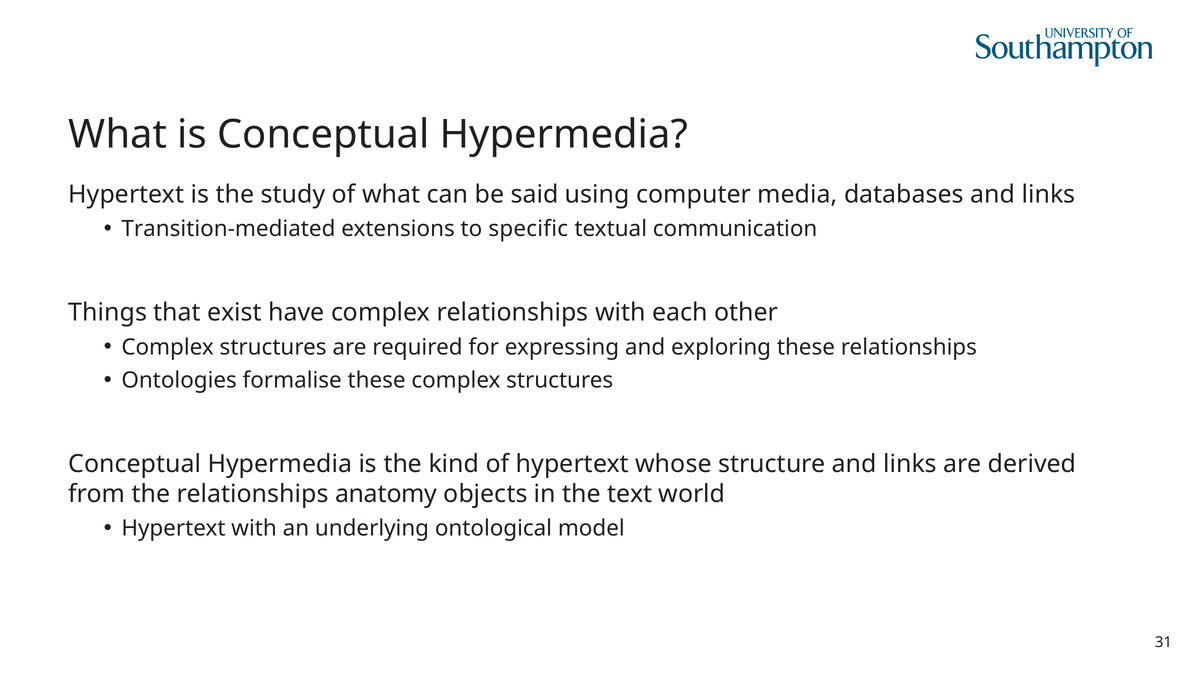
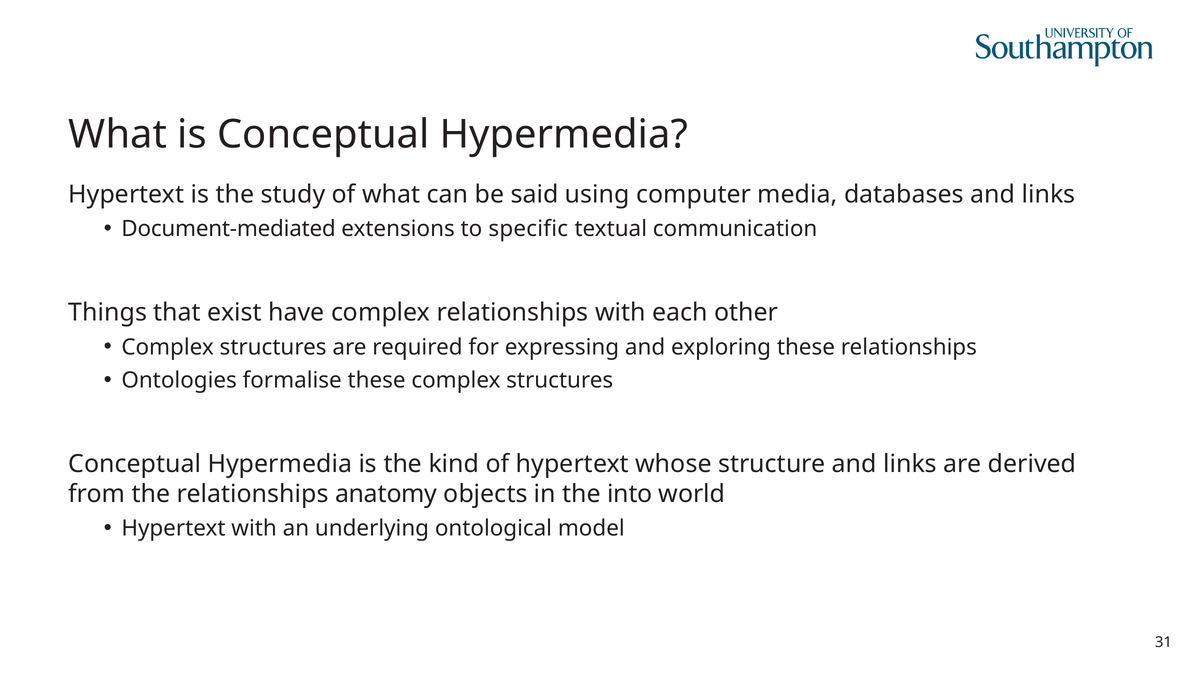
Transition-mediated: Transition-mediated -> Document-mediated
text: text -> into
